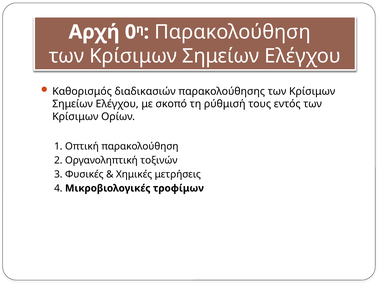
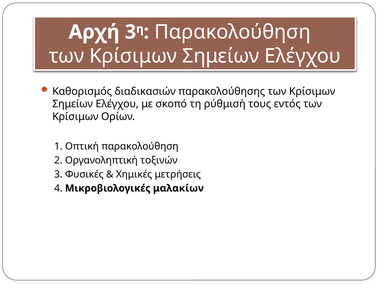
Αρχή 0: 0 -> 3
τροφίμων: τροφίμων -> μαλακίων
